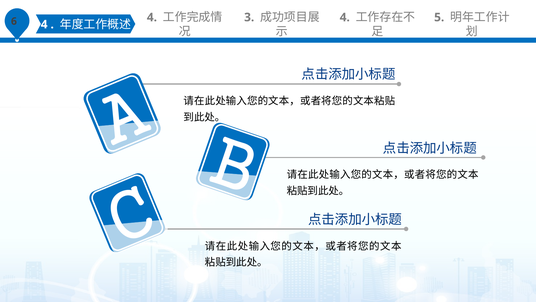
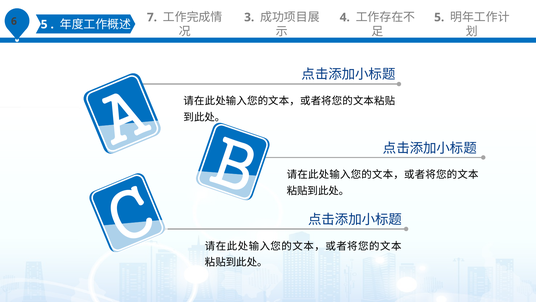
4 at (44, 24): 4 -> 5
4 at (152, 17): 4 -> 7
